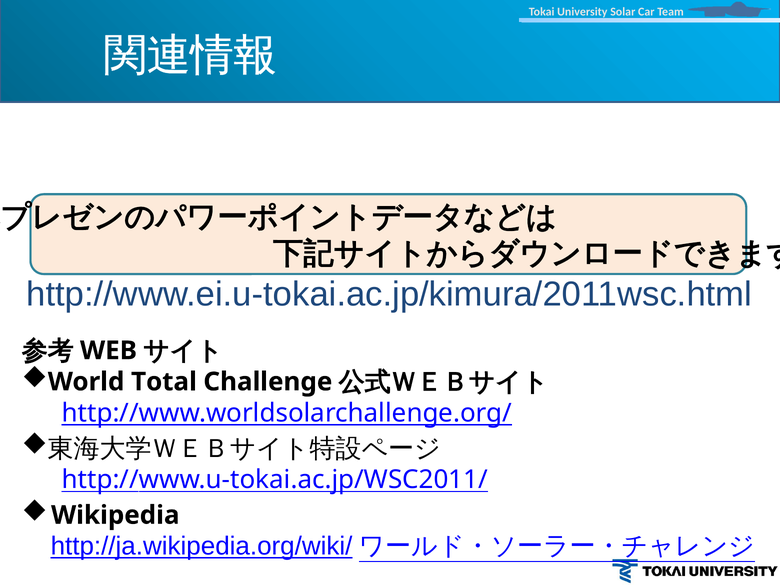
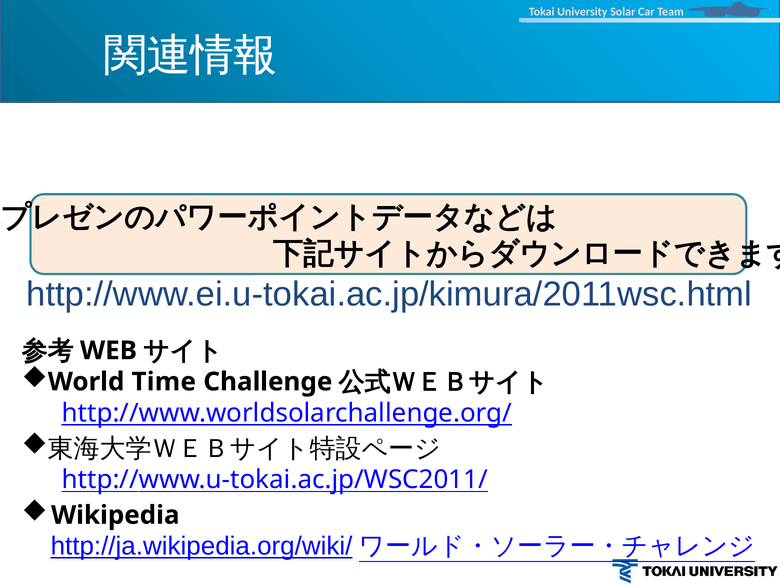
Total: Total -> Time
